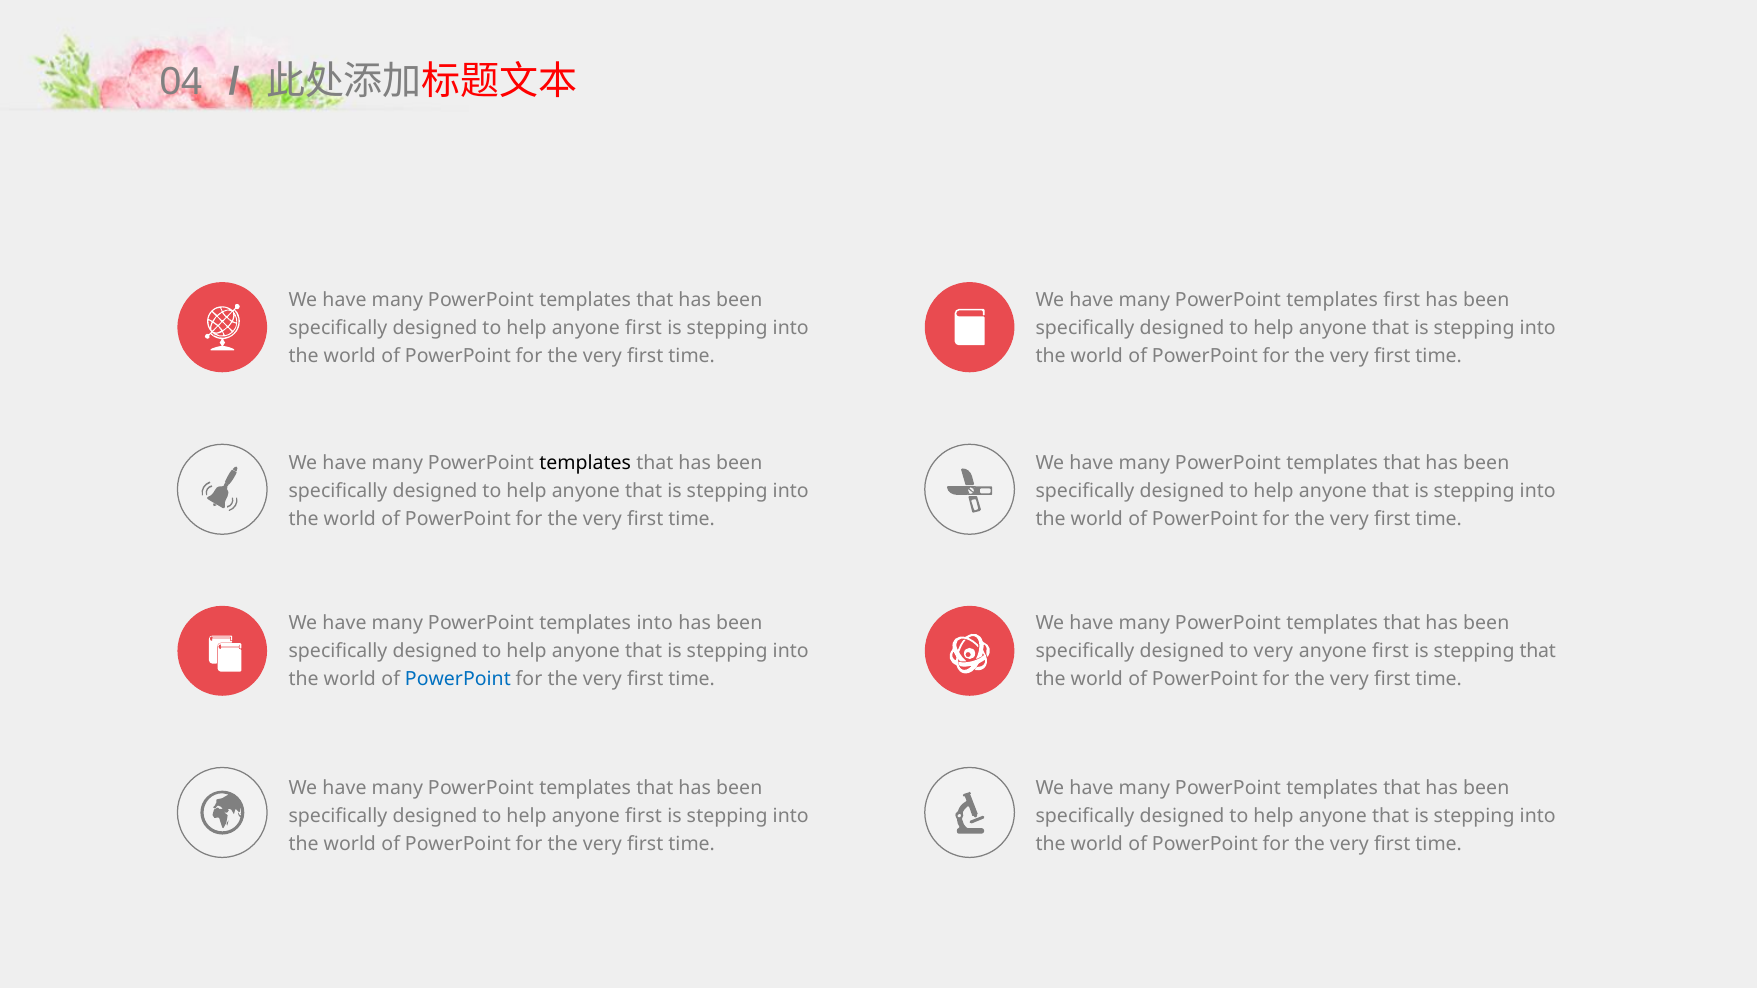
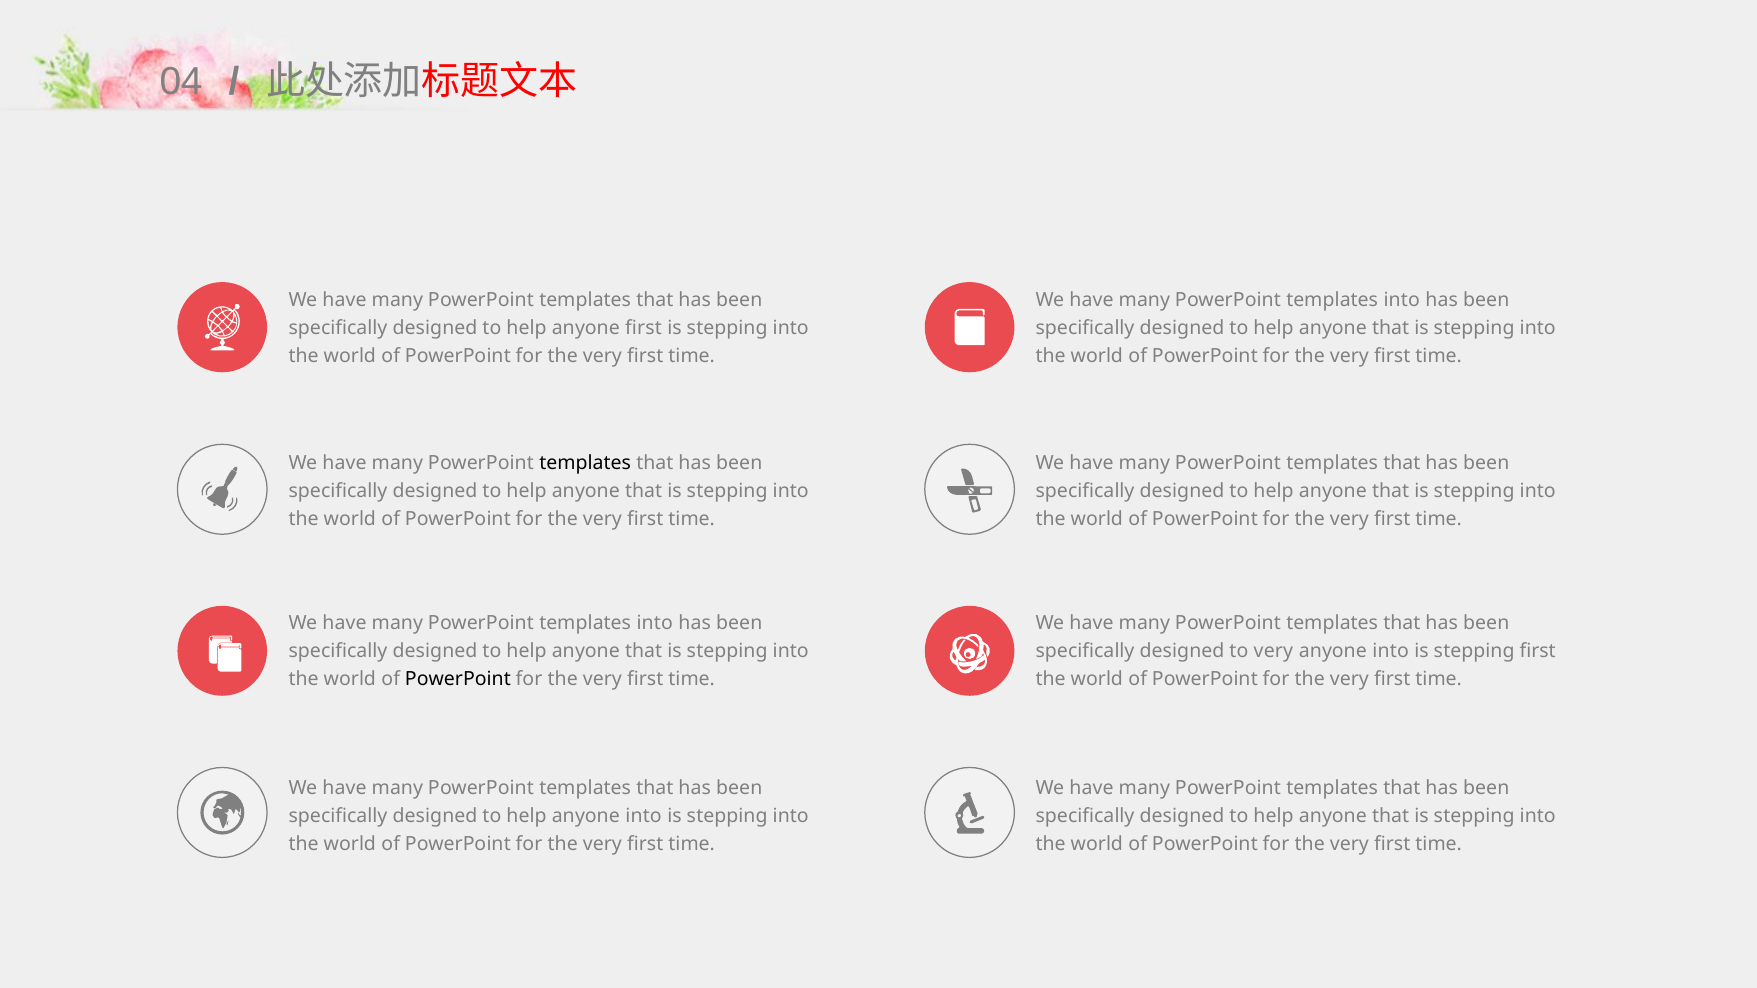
first at (1402, 300): first -> into
first at (1391, 652): first -> into
stepping that: that -> first
PowerPoint at (458, 680) colour: blue -> black
first at (644, 816): first -> into
